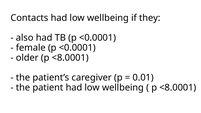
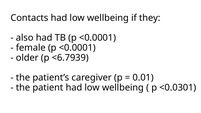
older p <8.0001: <8.0001 -> <6.7939
<8.0001 at (178, 88): <8.0001 -> <0.0301
